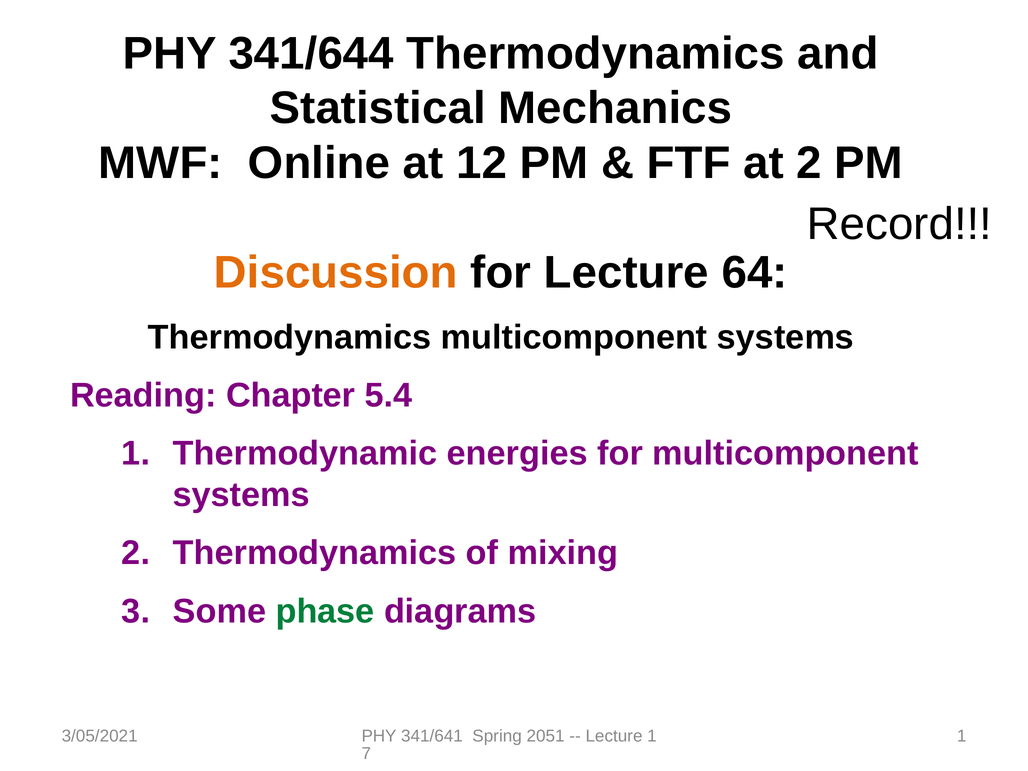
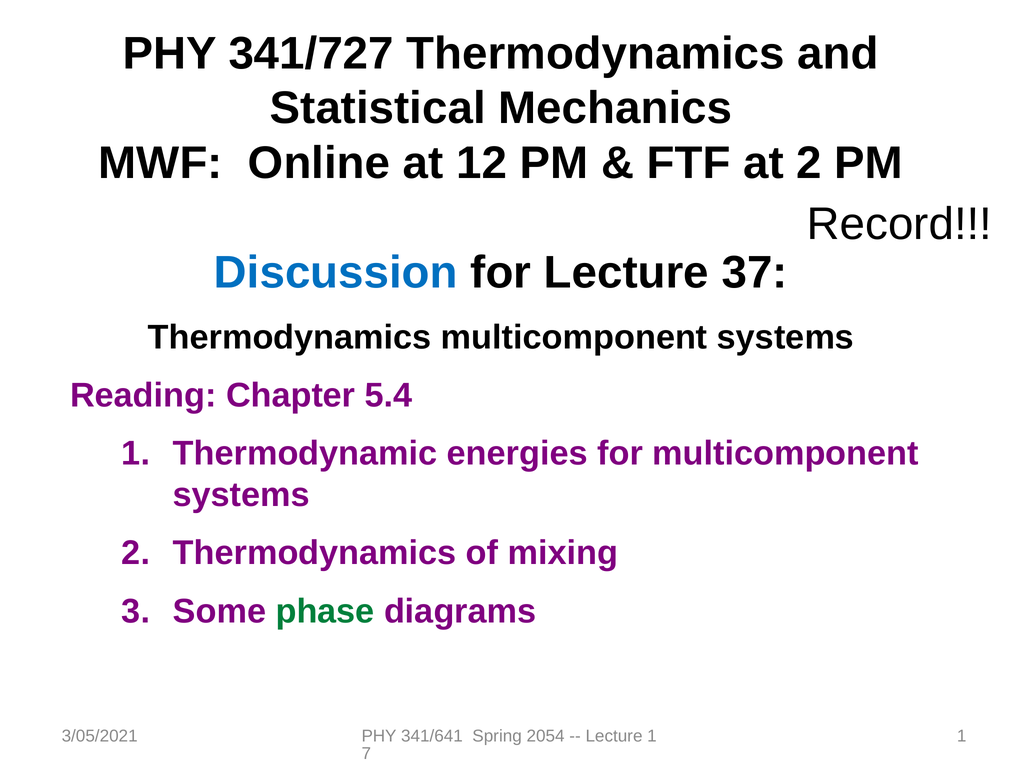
341/644: 341/644 -> 341/727
Discussion colour: orange -> blue
64: 64 -> 37
2051: 2051 -> 2054
